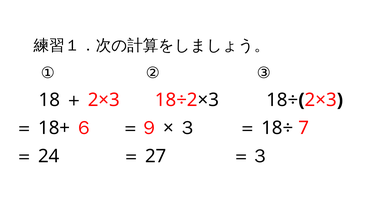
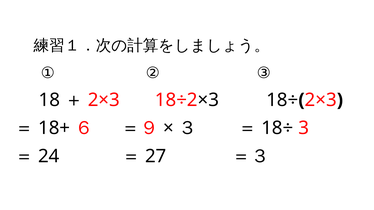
7: 7 -> 3
